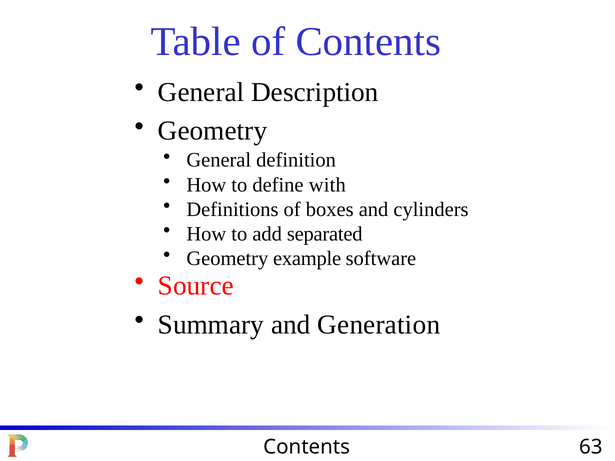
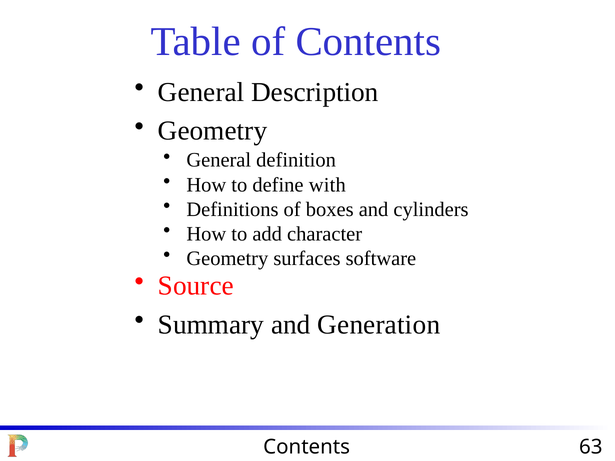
separated: separated -> character
example: example -> surfaces
